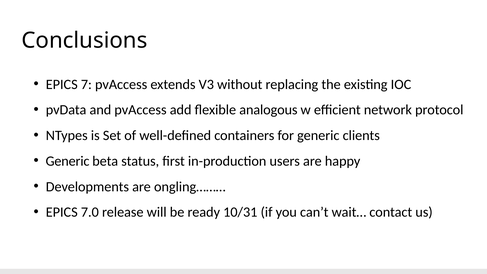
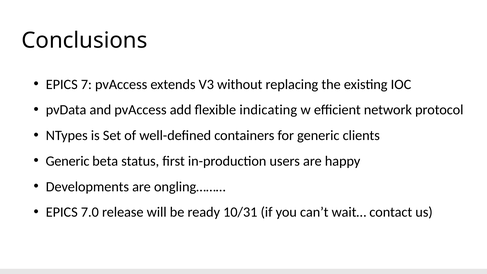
analogous: analogous -> indicating
